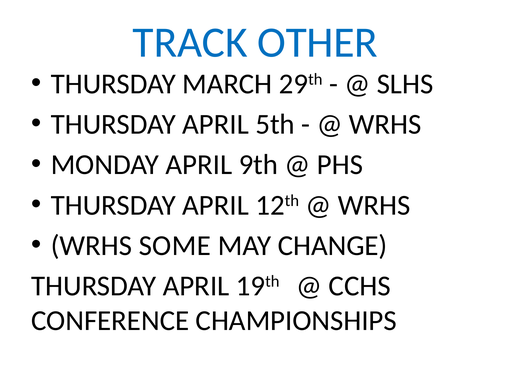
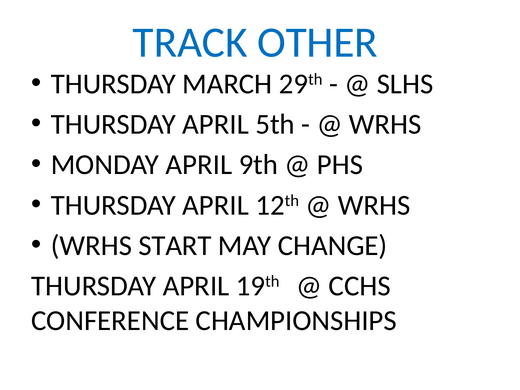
SOME: SOME -> START
